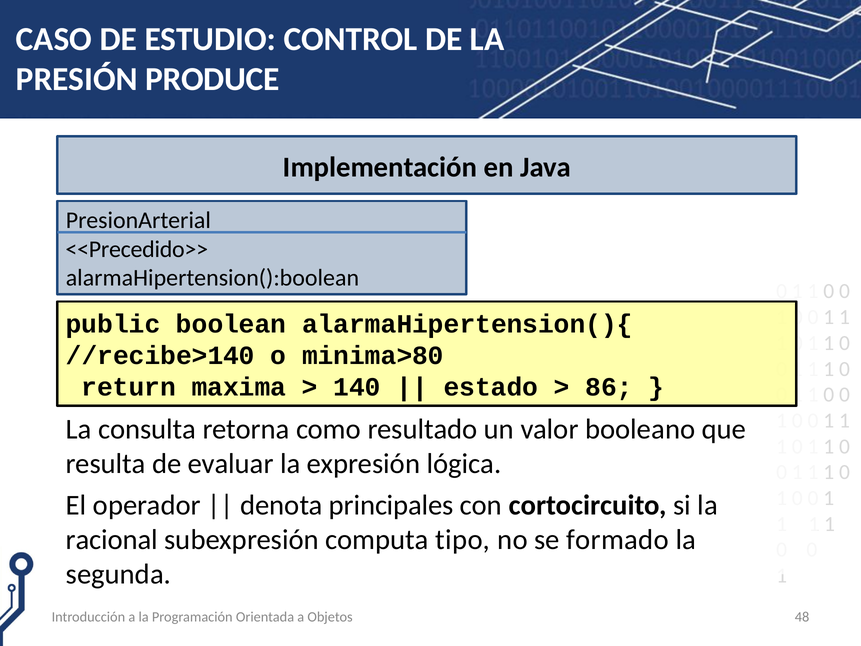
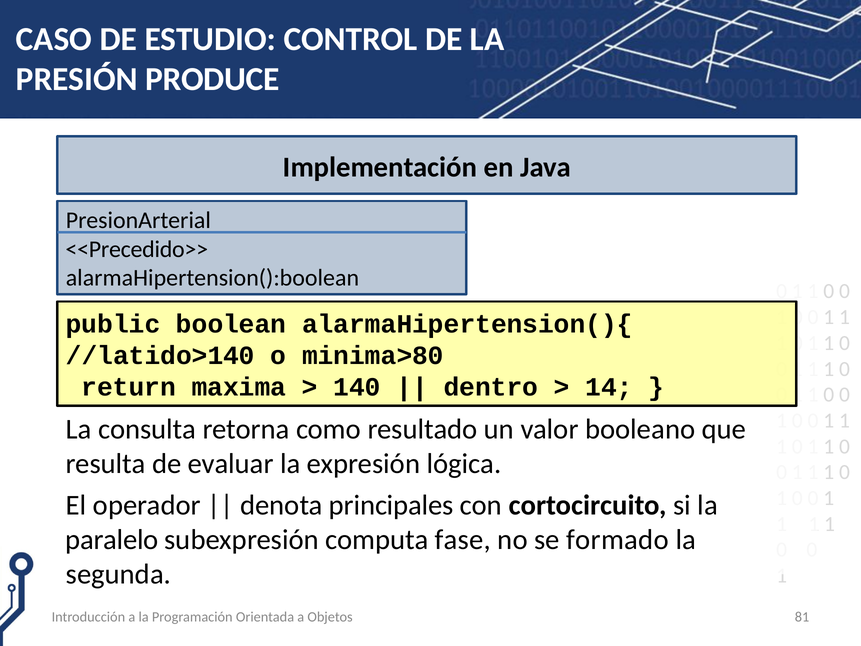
//recibe>140: //recibe>140 -> //latido>140
estado: estado -> dentro
86: 86 -> 14
racional: racional -> paralelo
tipo: tipo -> fase
48: 48 -> 81
